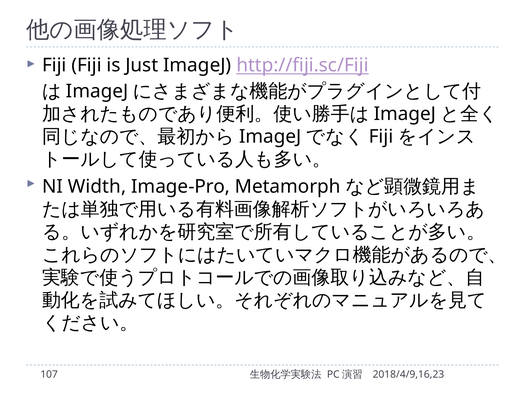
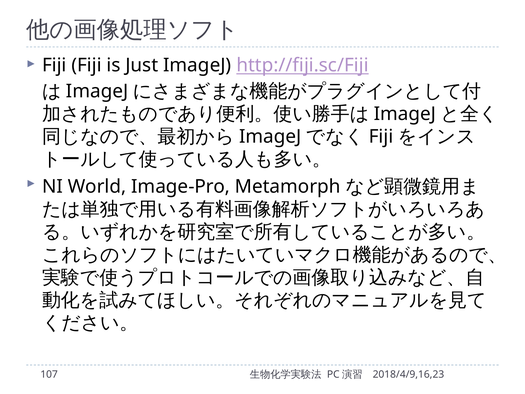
Width: Width -> World
